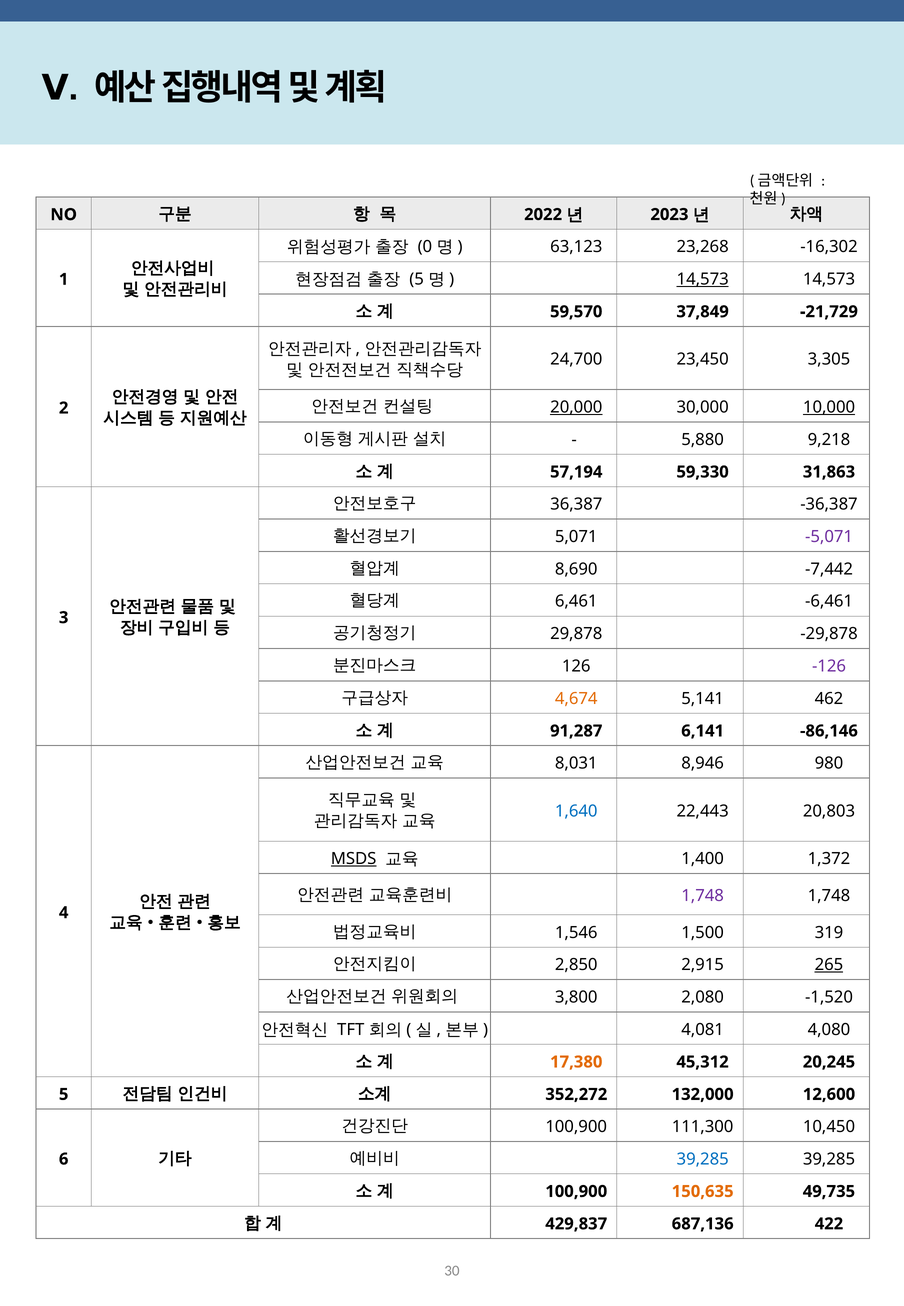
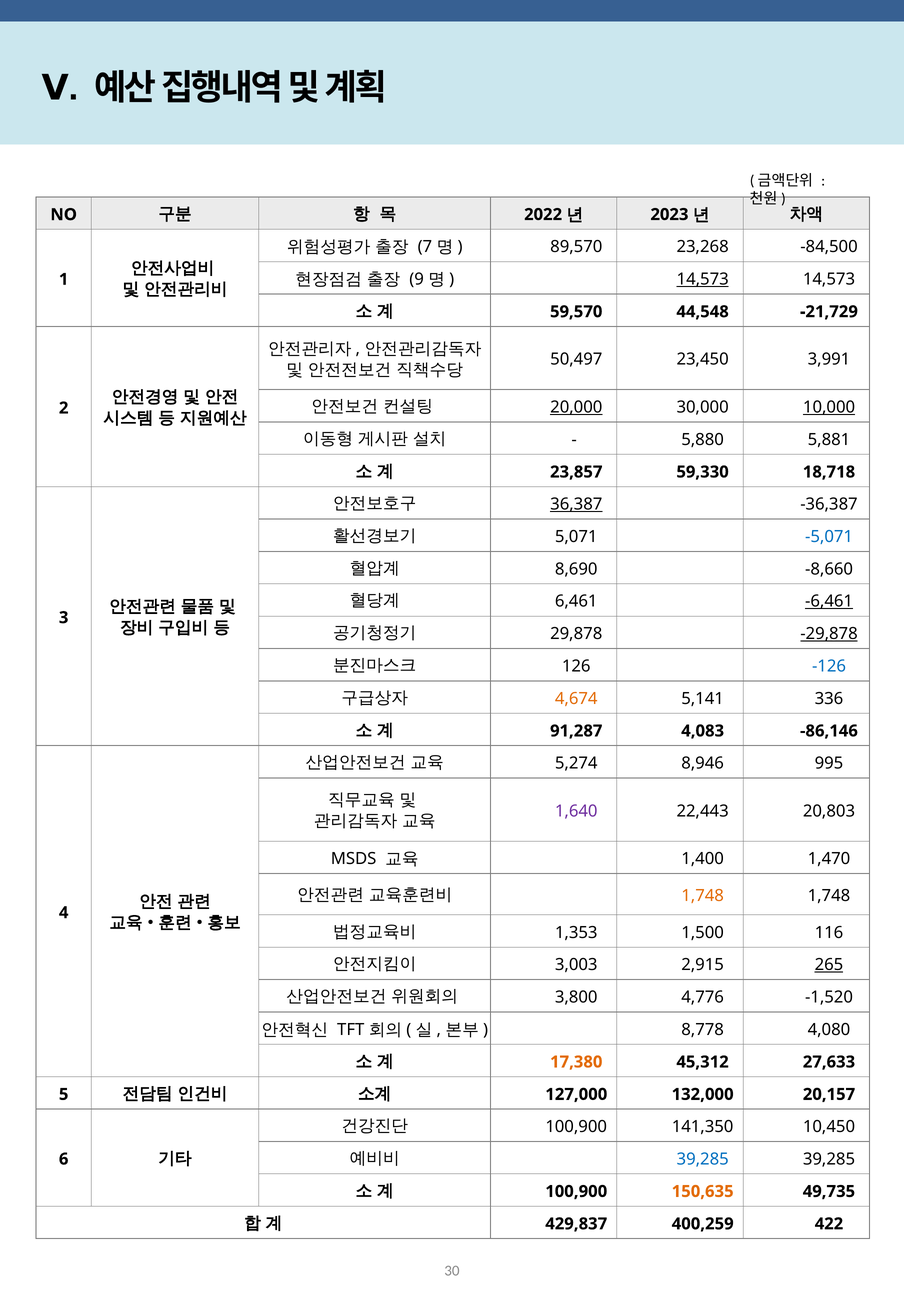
0: 0 -> 7
63,123: 63,123 -> 89,570
-16,302: -16,302 -> -84,500
5 at (417, 279): 5 -> 9
37,849: 37,849 -> 44,548
24,700: 24,700 -> 50,497
3,305: 3,305 -> 3,991
9,218: 9,218 -> 5,881
57,194: 57,194 -> 23,857
31,863: 31,863 -> 18,718
36,387 underline: none -> present
-5,071 colour: purple -> blue
-7,442: -7,442 -> -8,660
-6,461 underline: none -> present
-29,878 underline: none -> present
-126 colour: purple -> blue
462: 462 -> 336
6,141: 6,141 -> 4,083
8,031: 8,031 -> 5,274
980: 980 -> 995
1,640 colour: blue -> purple
MSDS underline: present -> none
1,372: 1,372 -> 1,470
1,748 at (703, 896) colour: purple -> orange
1,546: 1,546 -> 1,353
319: 319 -> 116
2,850: 2,850 -> 3,003
2,080: 2,080 -> 4,776
4,081: 4,081 -> 8,778
20,245: 20,245 -> 27,633
352,272: 352,272 -> 127,000
12,600: 12,600 -> 20,157
111,300: 111,300 -> 141,350
687,136: 687,136 -> 400,259
